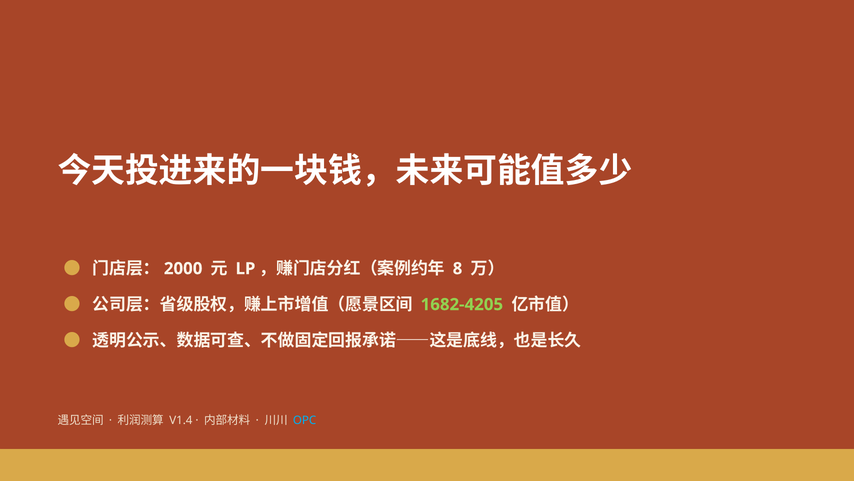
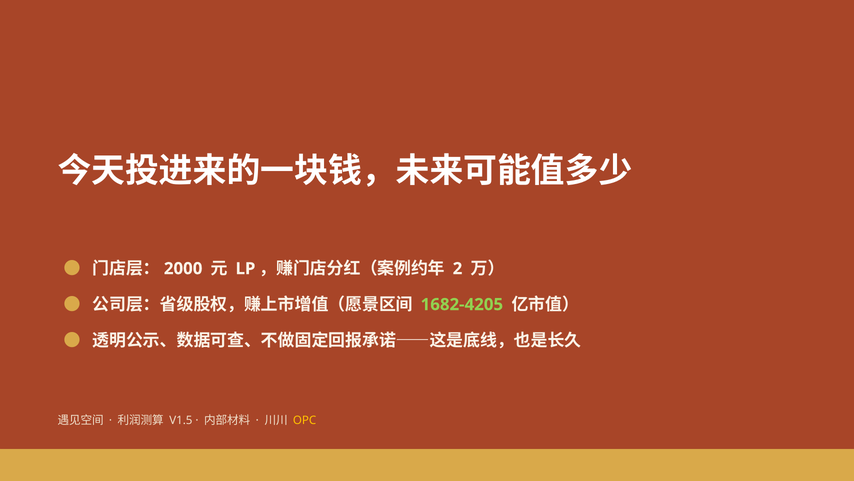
8: 8 -> 2
V1.4: V1.4 -> V1.5
OPC colour: light blue -> yellow
